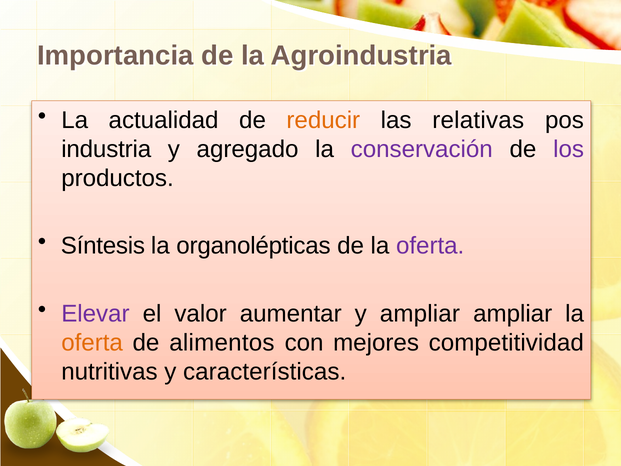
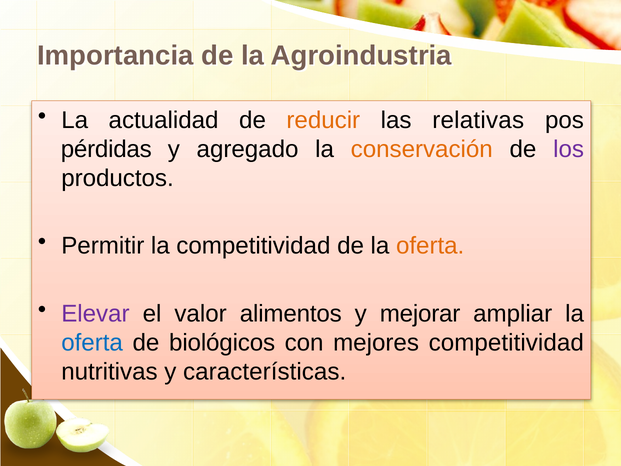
industria: industria -> pérdidas
conservación colour: purple -> orange
Síntesis: Síntesis -> Permitir
la organolépticas: organolépticas -> competitividad
oferta at (430, 246) colour: purple -> orange
aumentar: aumentar -> alimentos
y ampliar: ampliar -> mejorar
oferta at (92, 342) colour: orange -> blue
alimentos: alimentos -> biológicos
